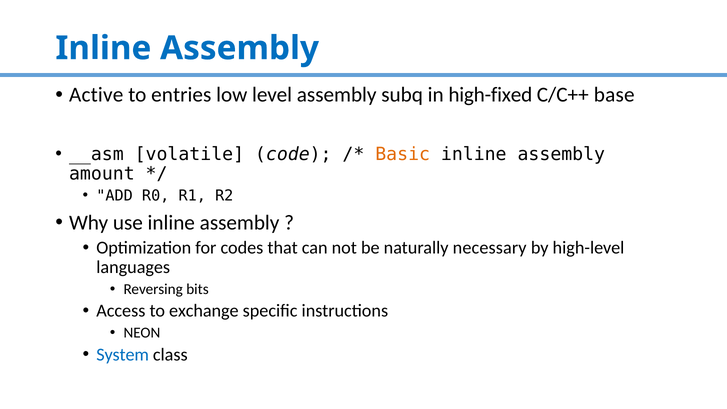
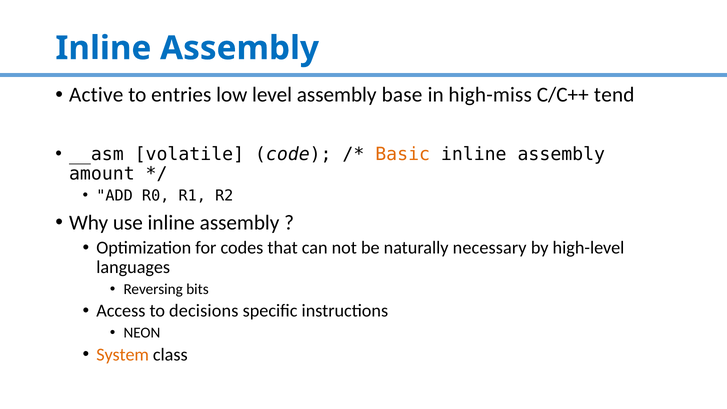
subq: subq -> base
high-fixed: high-fixed -> high-miss
base: base -> tend
exchange: exchange -> decisions
System colour: blue -> orange
